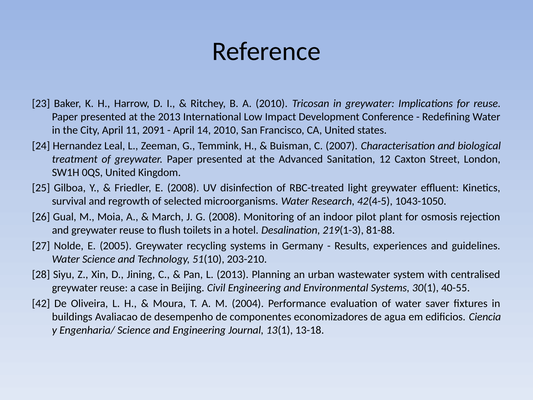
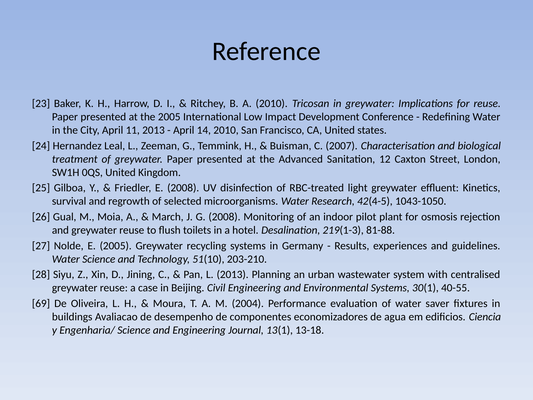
the 2013: 2013 -> 2005
11 2091: 2091 -> 2013
42: 42 -> 69
